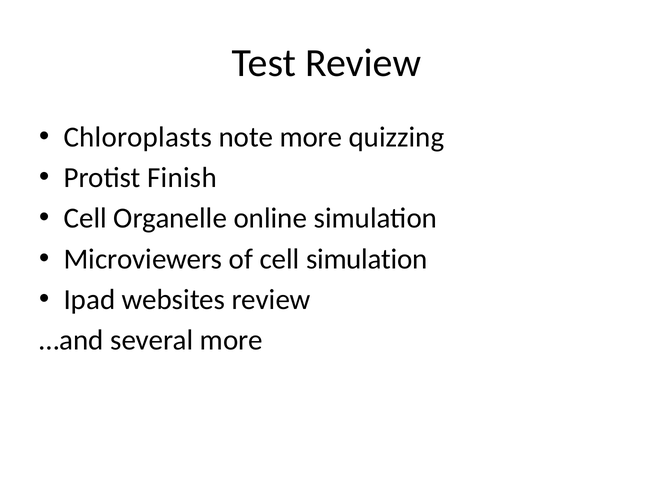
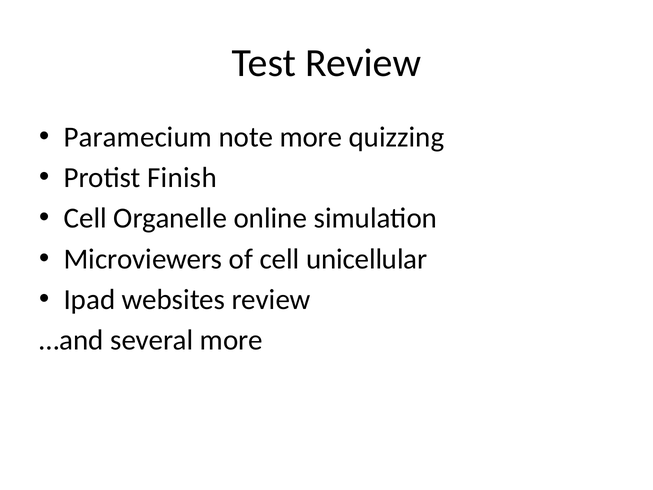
Chloroplasts: Chloroplasts -> Paramecium
cell simulation: simulation -> unicellular
